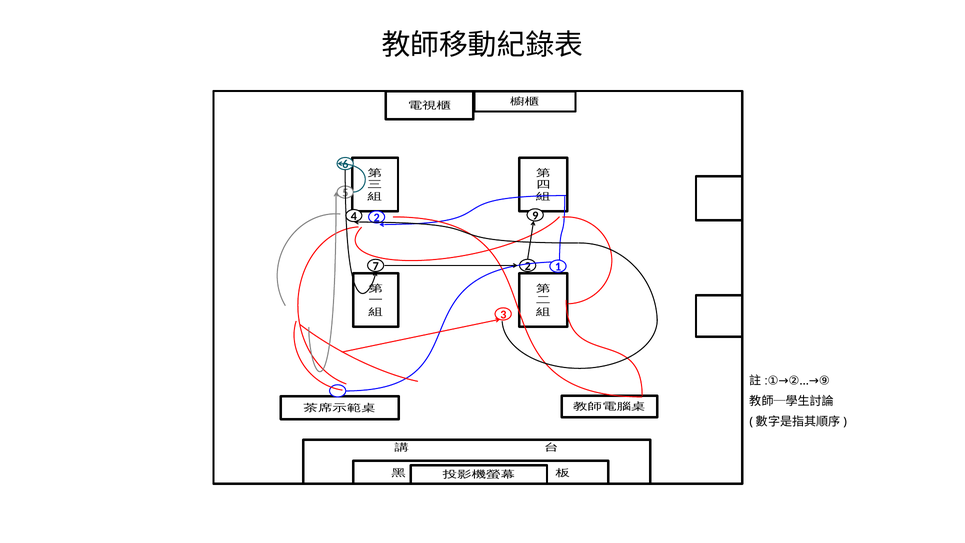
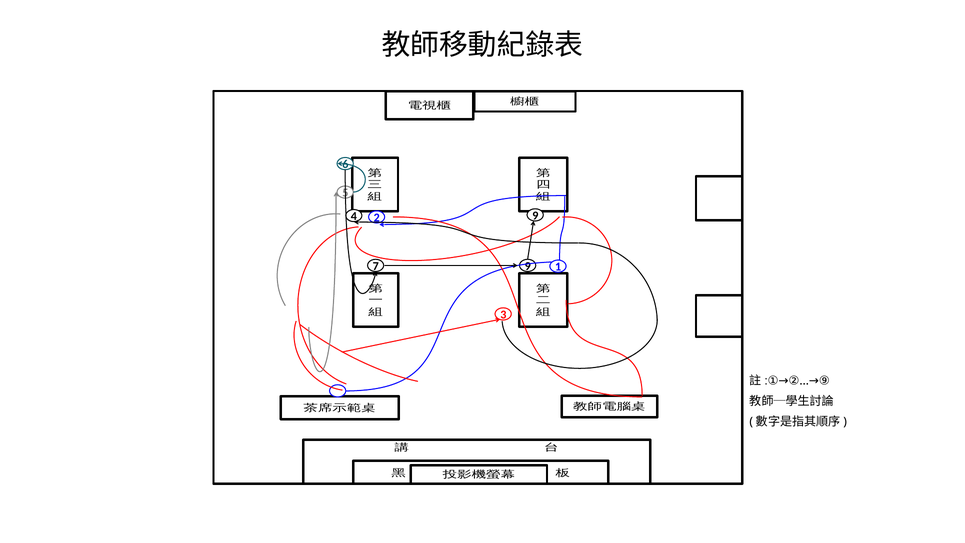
2 at (528, 266): 2 -> 9
